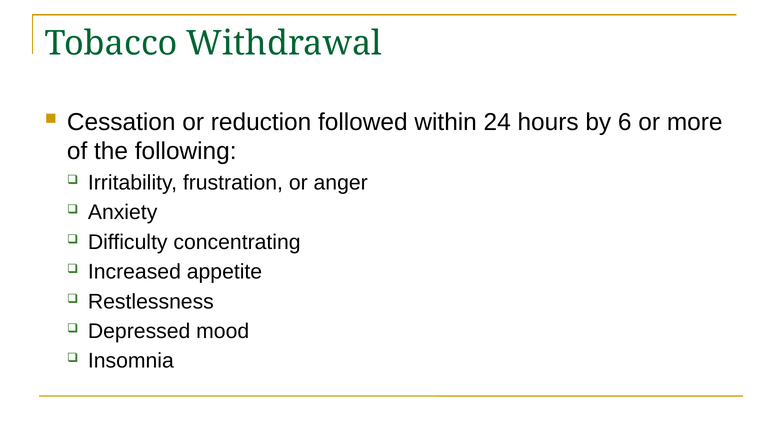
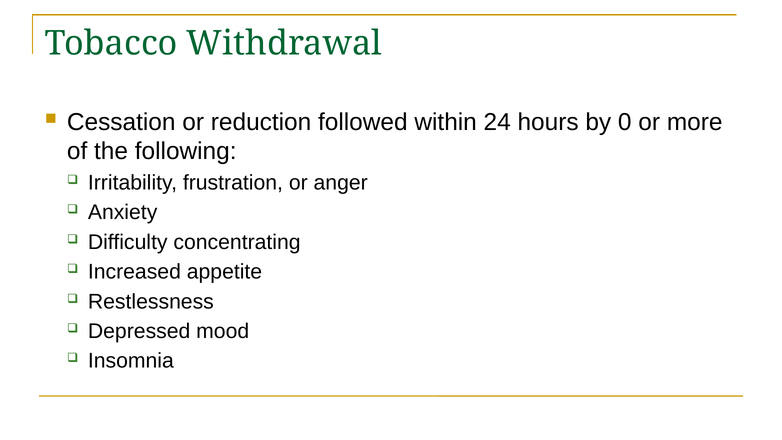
6: 6 -> 0
